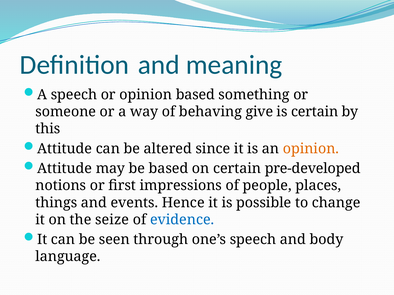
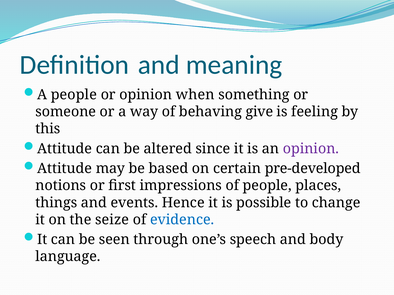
A speech: speech -> people
opinion based: based -> when
is certain: certain -> feeling
opinion at (311, 149) colour: orange -> purple
